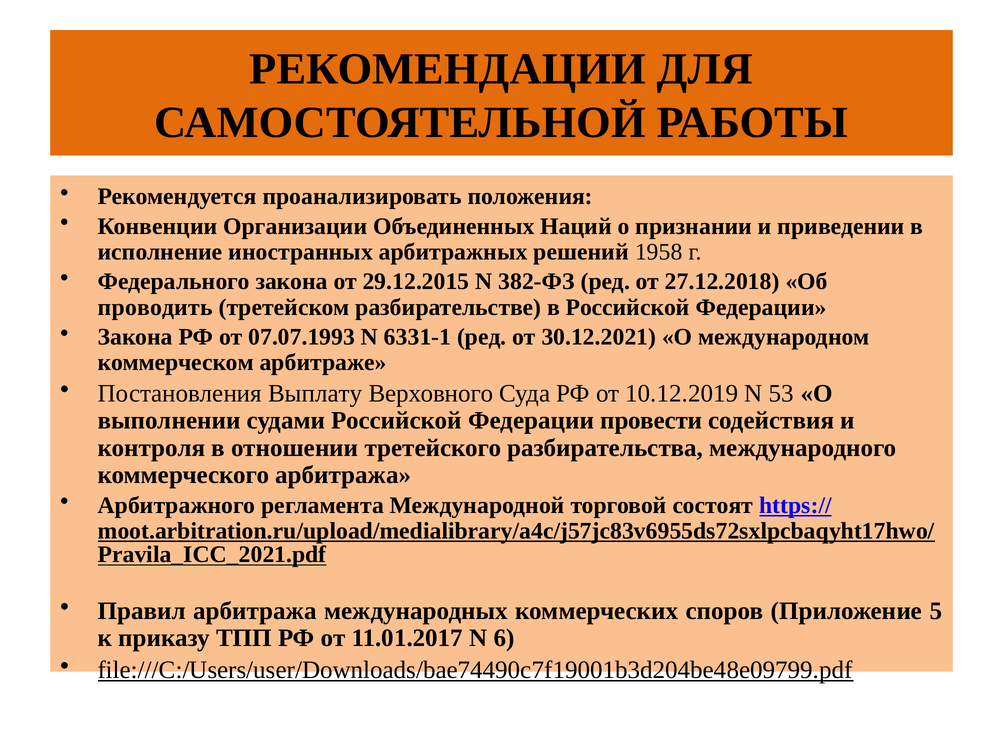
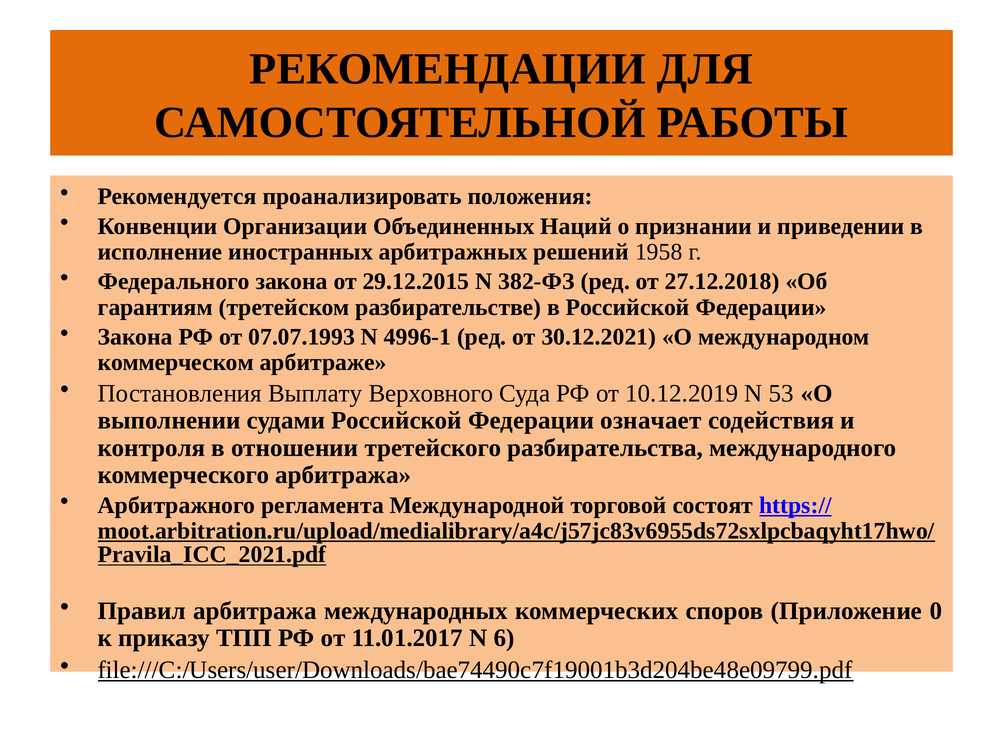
проводить: проводить -> гарантиям
6331-1: 6331-1 -> 4996-1
провести: провести -> означает
5: 5 -> 0
